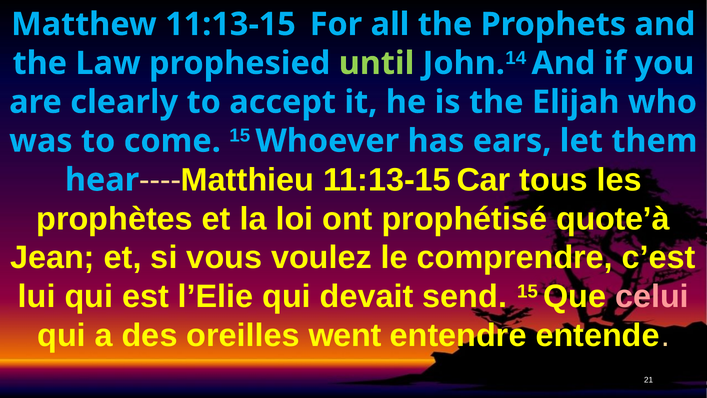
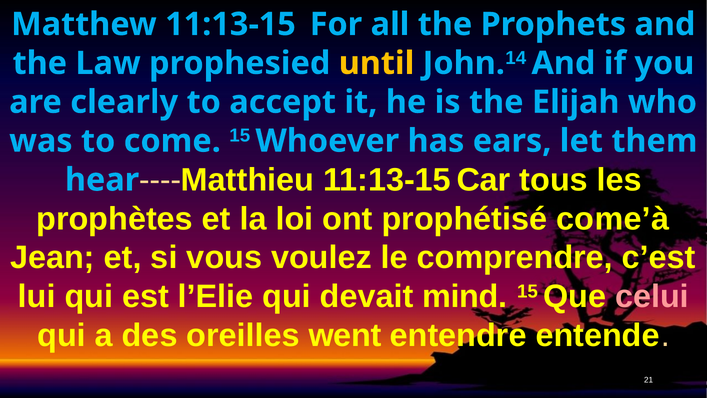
until colour: light green -> yellow
quote’à: quote’à -> come’à
send: send -> mind
